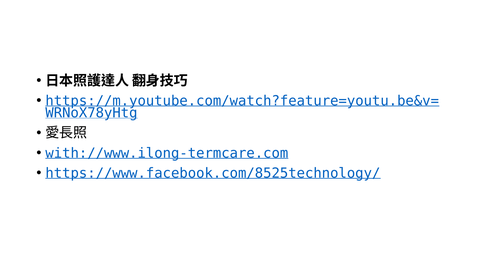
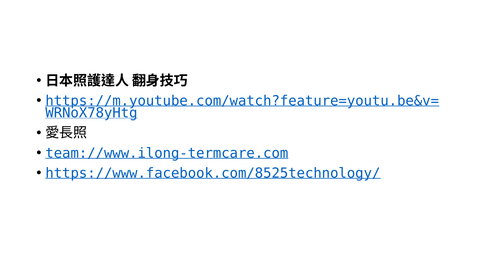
with://www.ilong-termcare.com: with://www.ilong-termcare.com -> team://www.ilong-termcare.com
